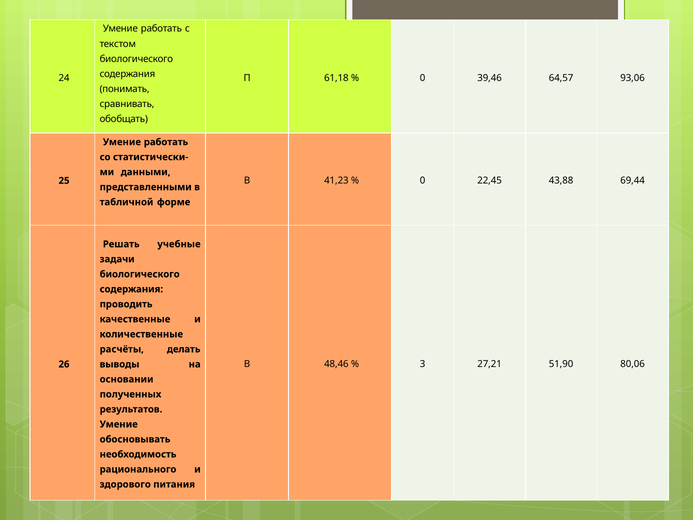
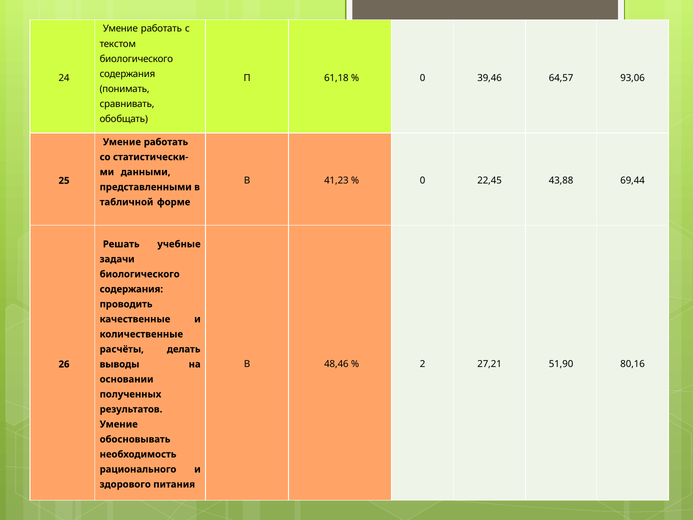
3: 3 -> 2
80,06: 80,06 -> 80,16
